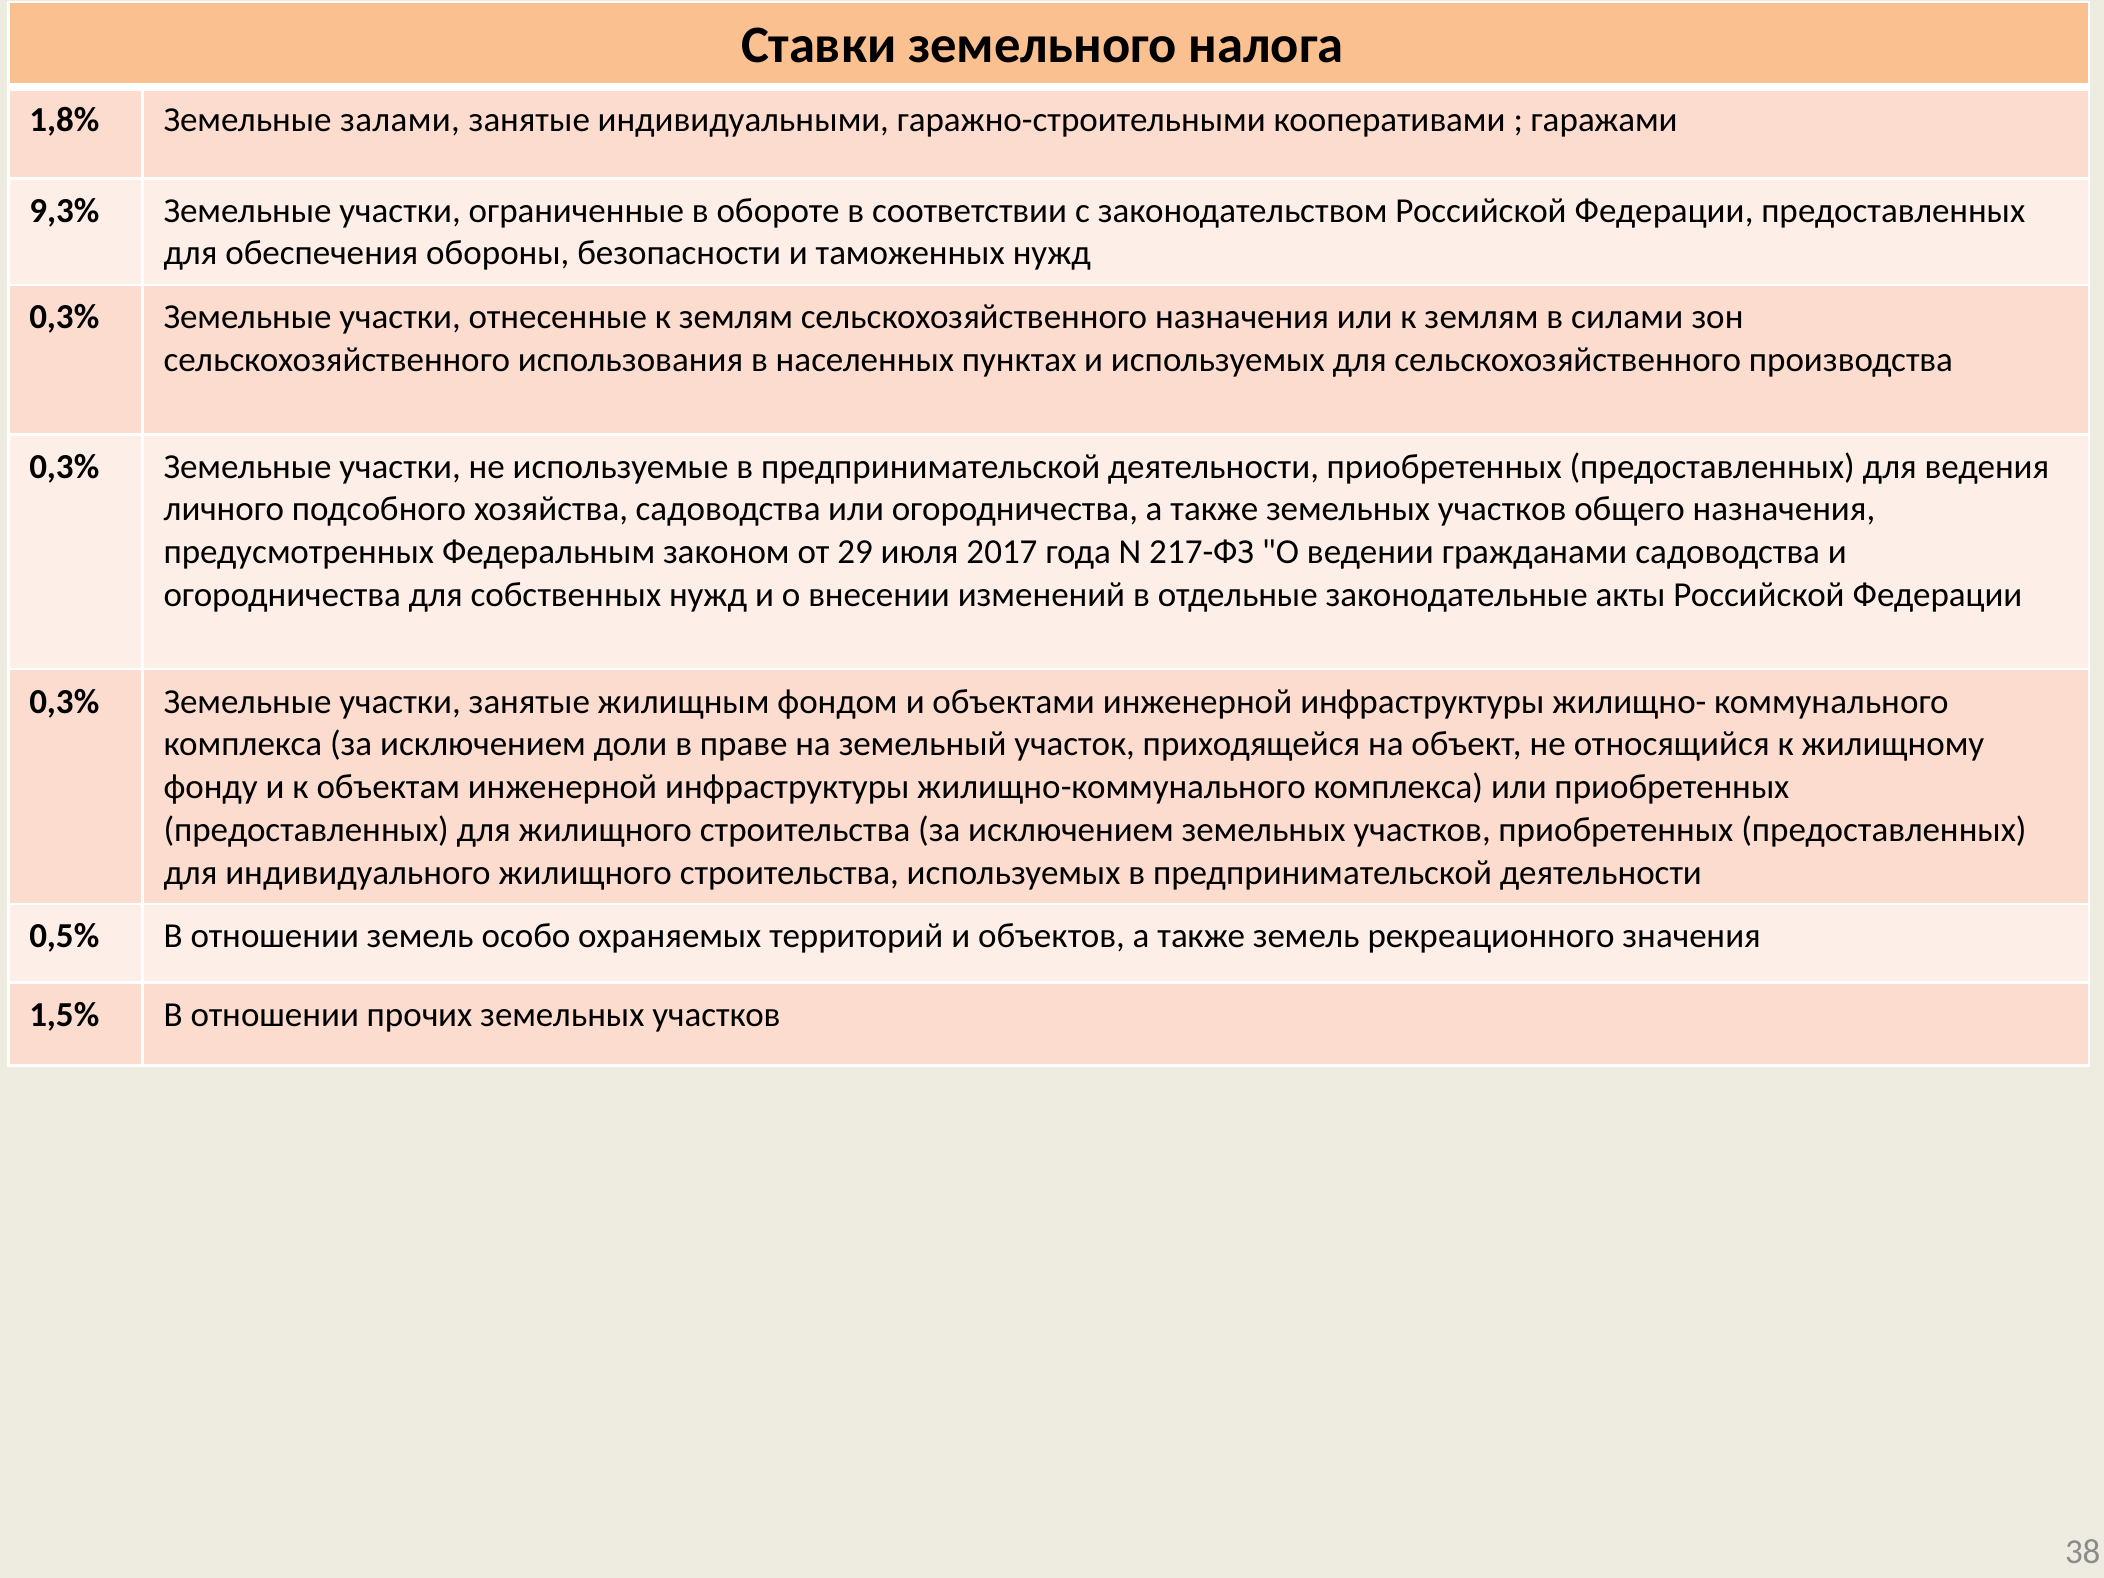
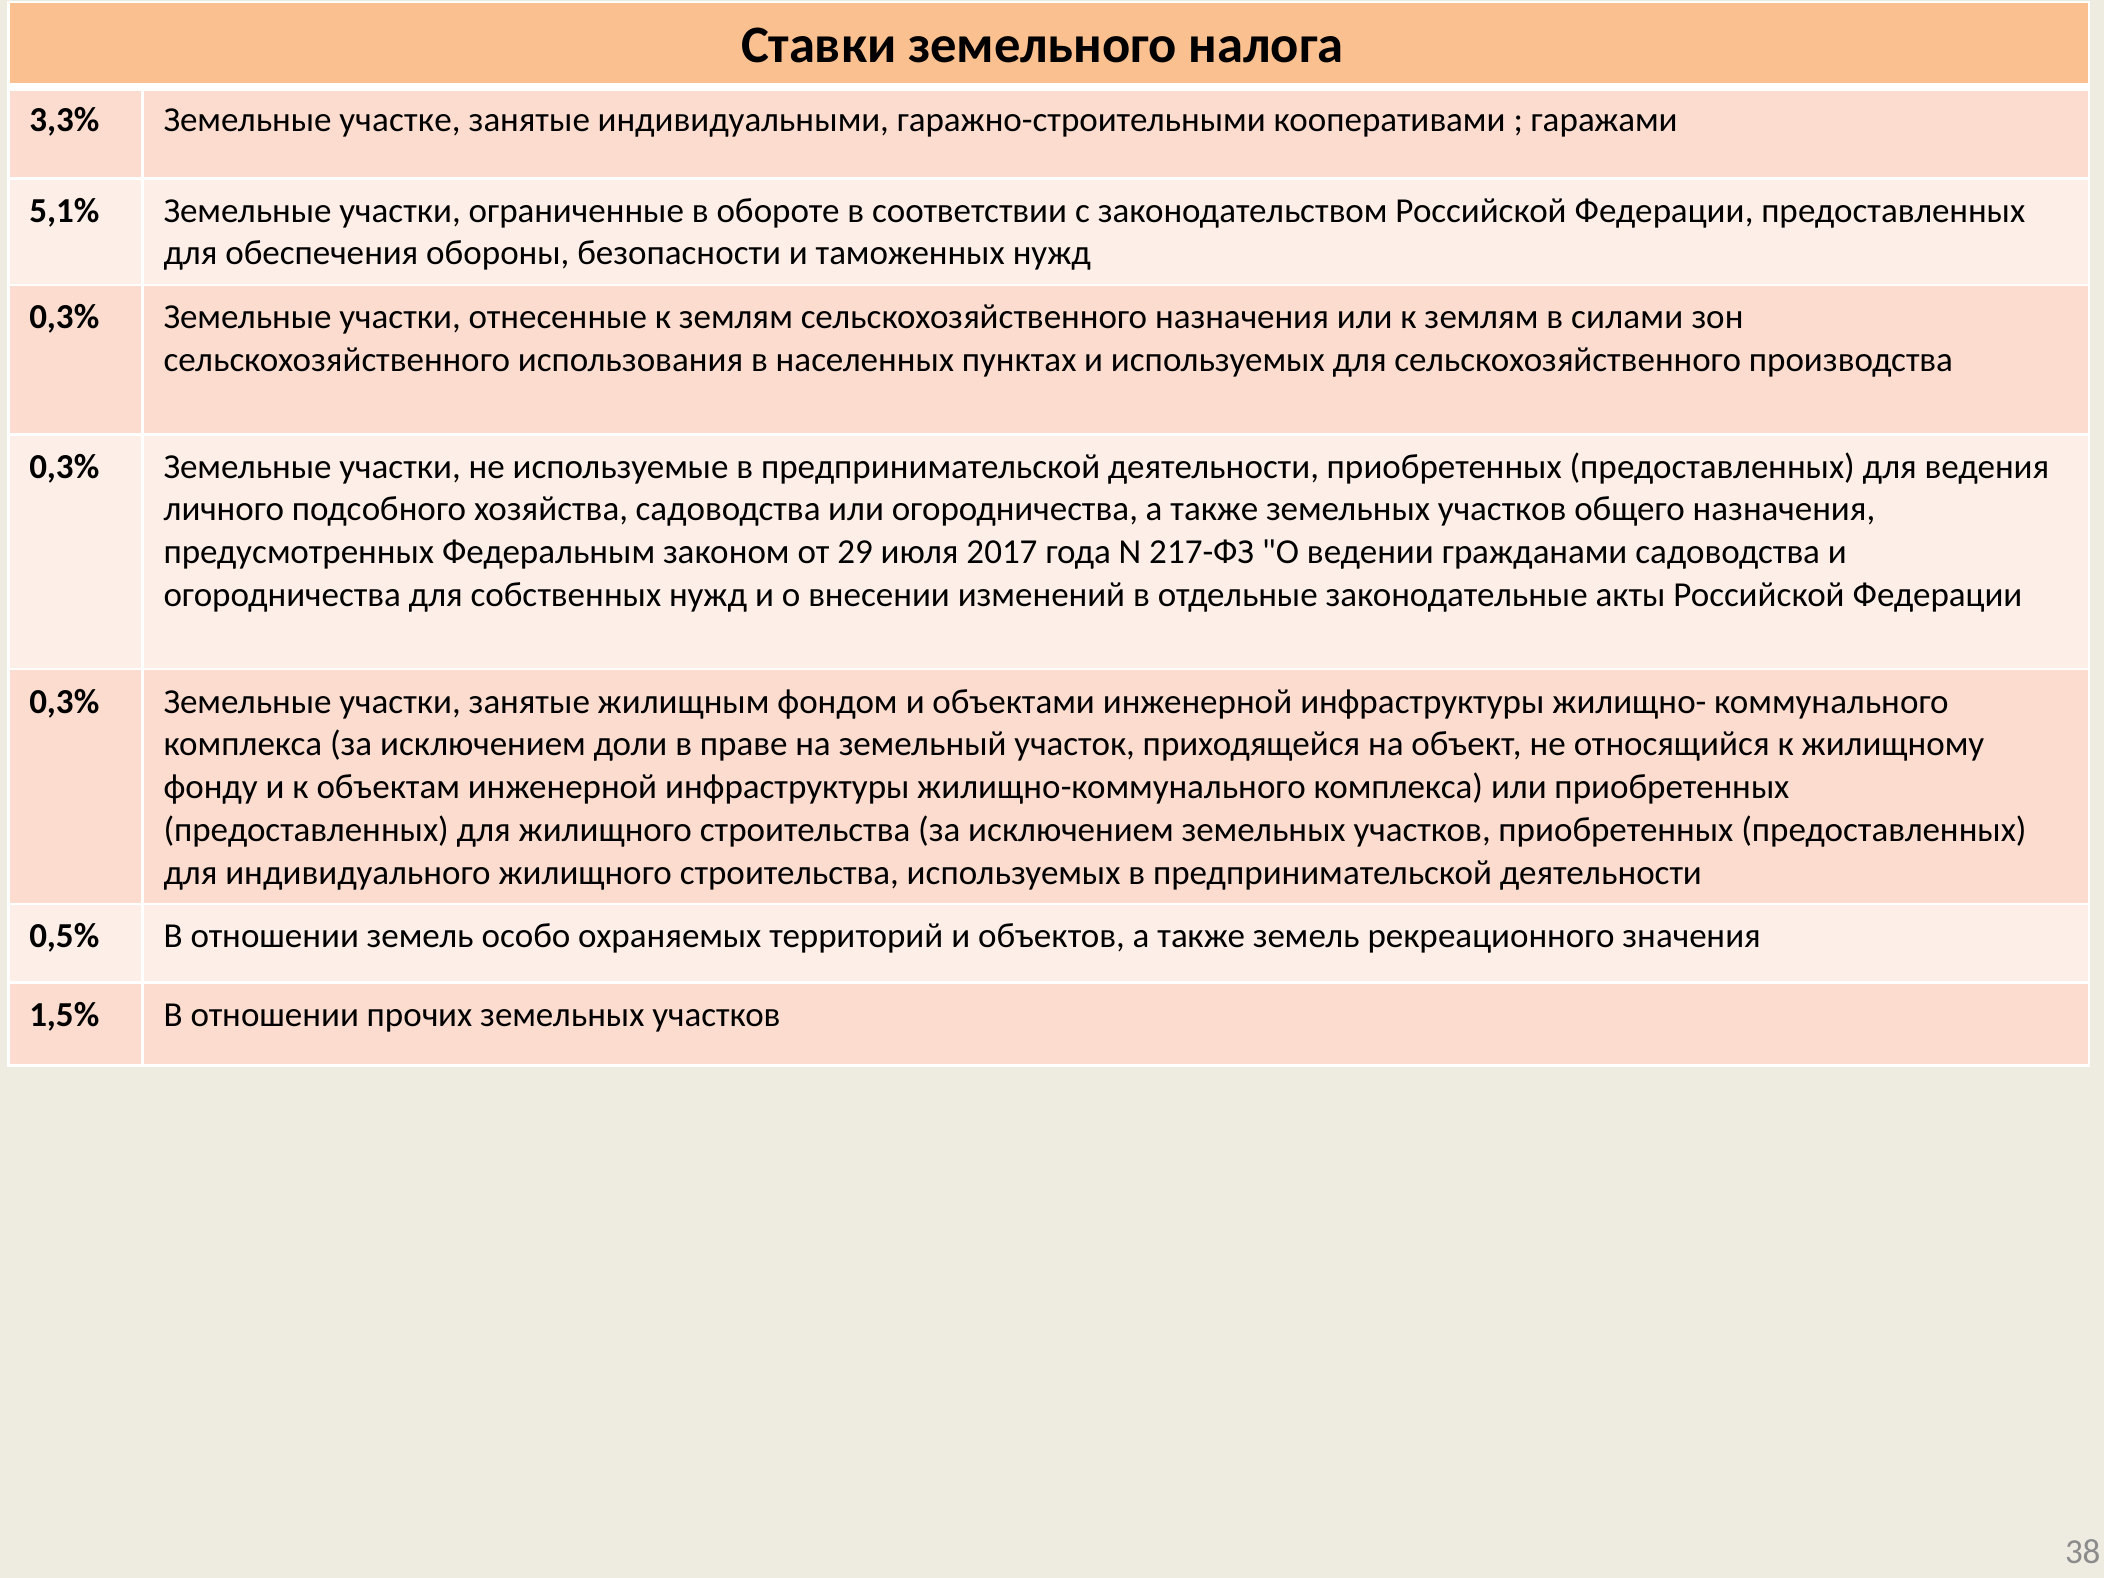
1,8%: 1,8% -> 3,3%
залами: залами -> участке
9,3%: 9,3% -> 5,1%
